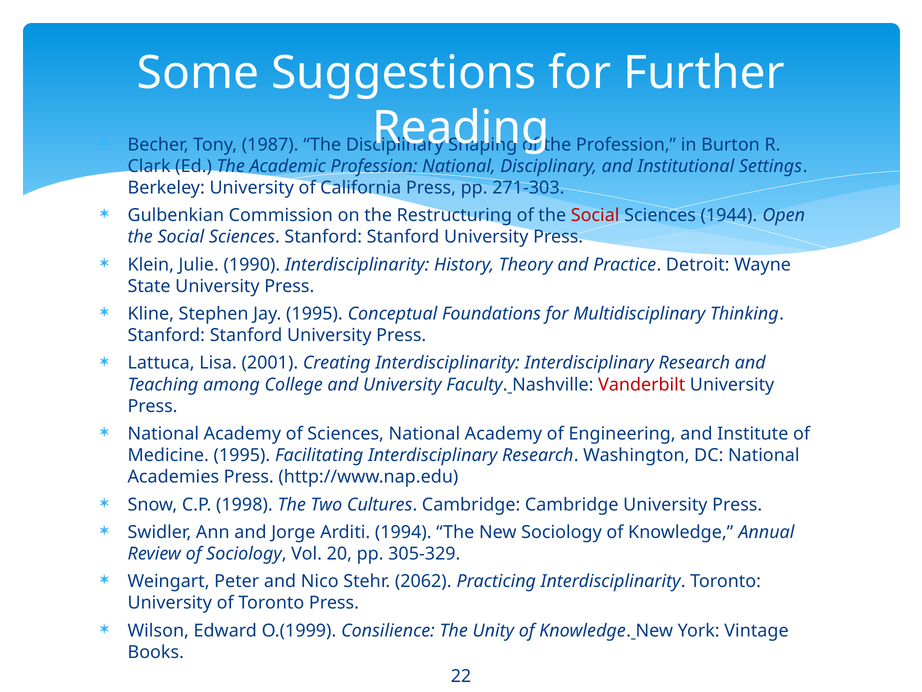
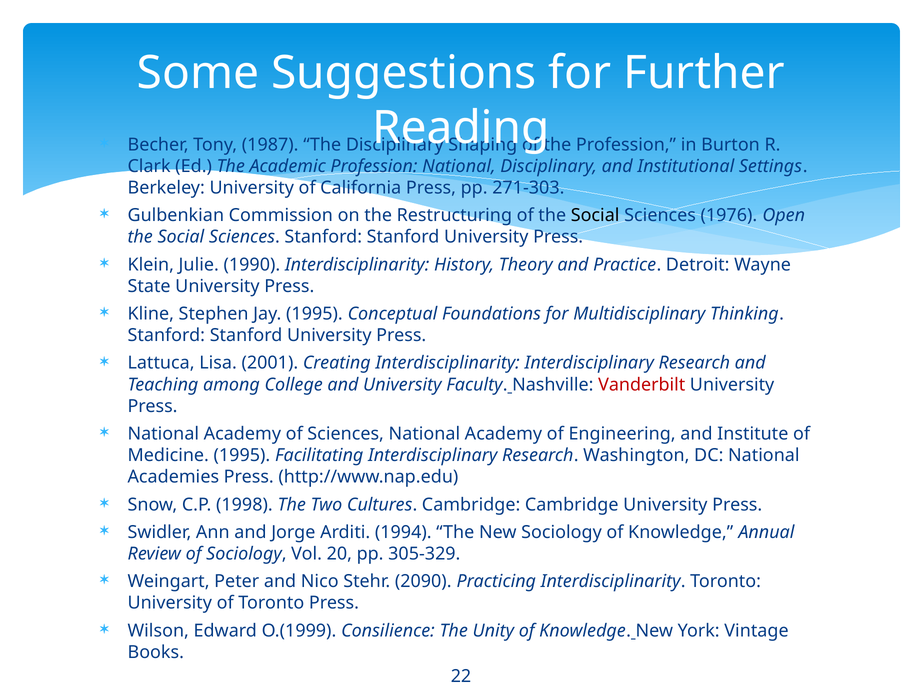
Social at (595, 215) colour: red -> black
1944: 1944 -> 1976
2062: 2062 -> 2090
